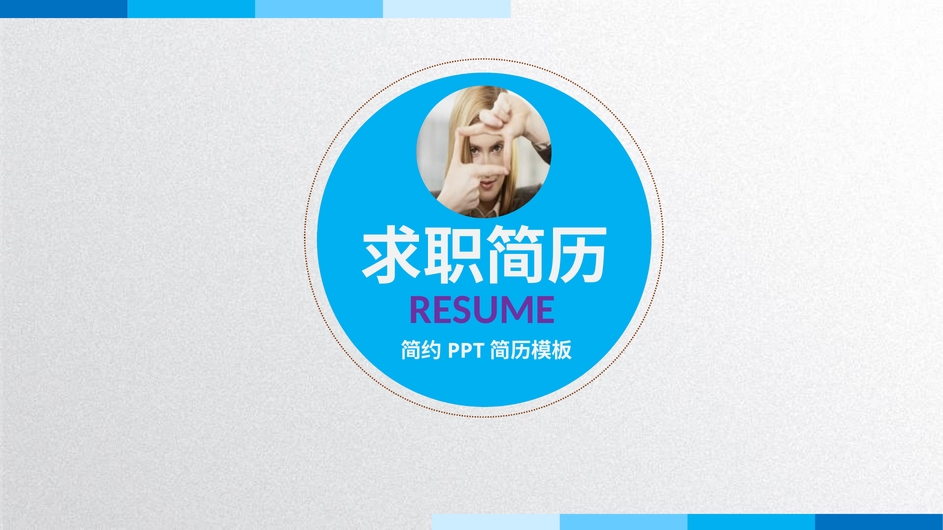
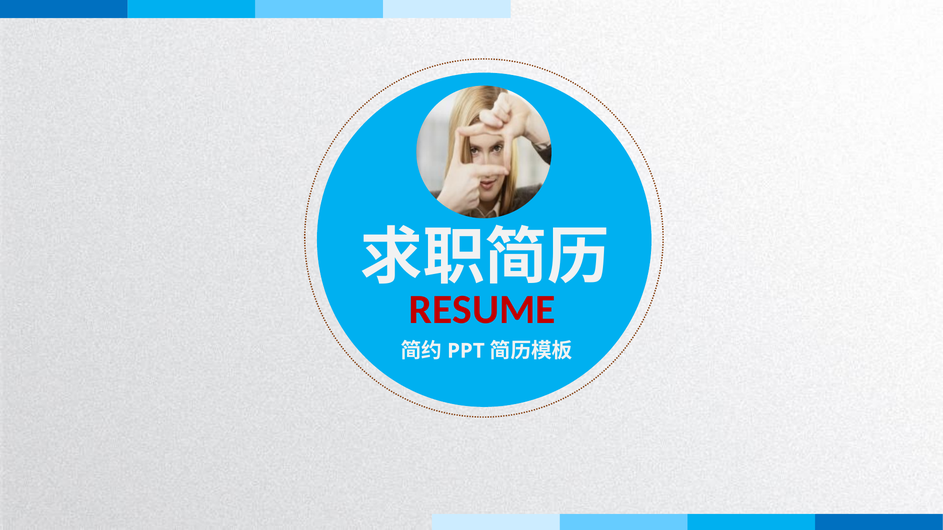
RESUME colour: purple -> red
